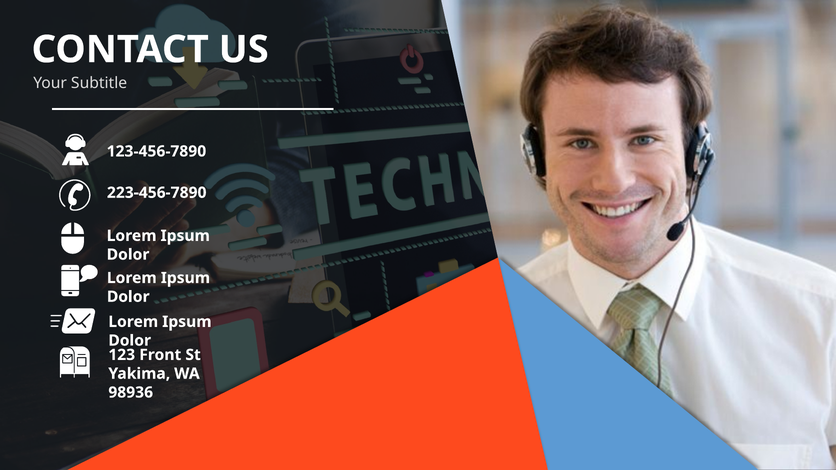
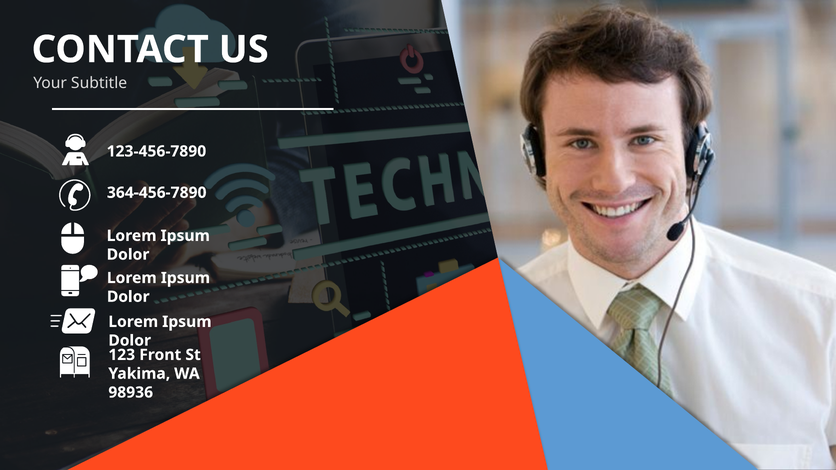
223-456-7890: 223-456-7890 -> 364-456-7890
